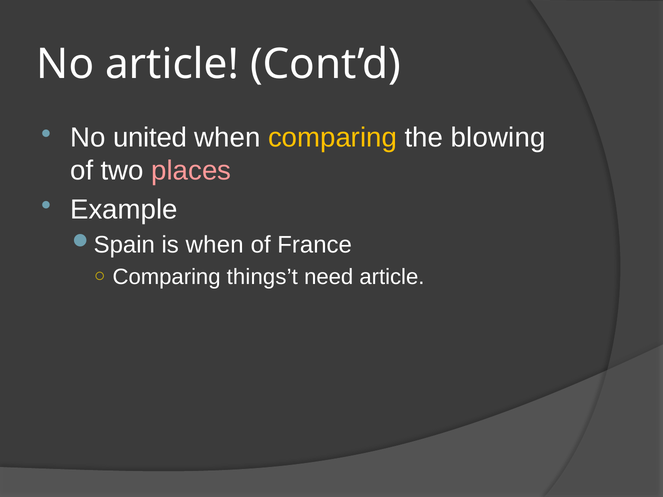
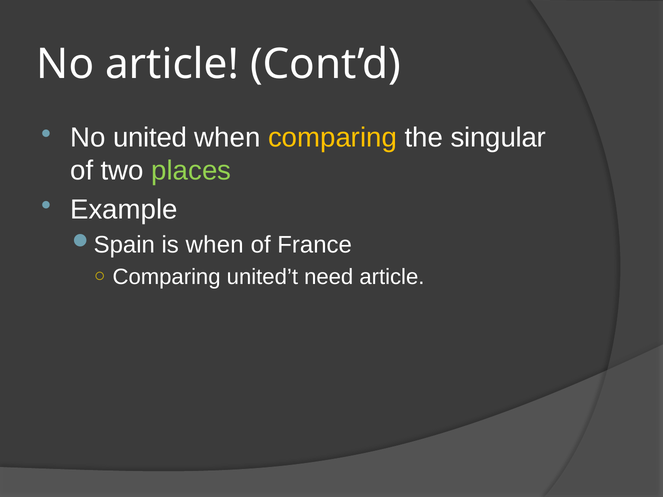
blowing: blowing -> singular
places colour: pink -> light green
things’t: things’t -> united’t
